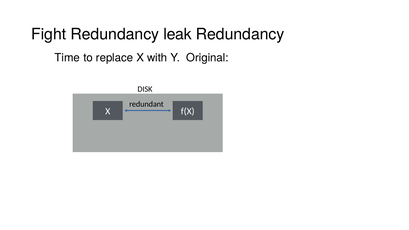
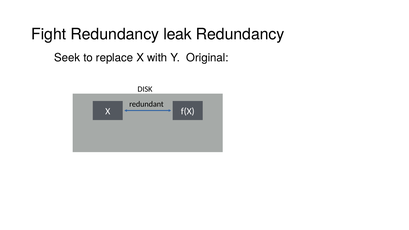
Time: Time -> Seek
